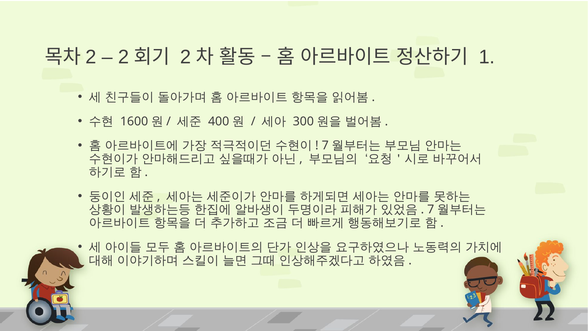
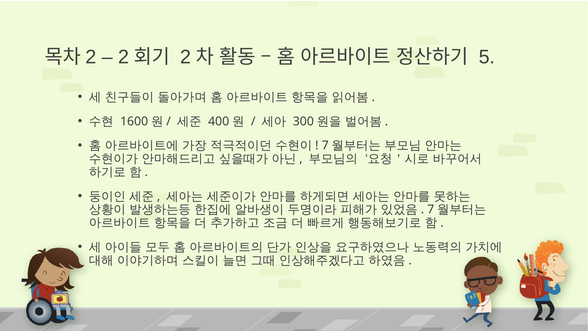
1: 1 -> 5
